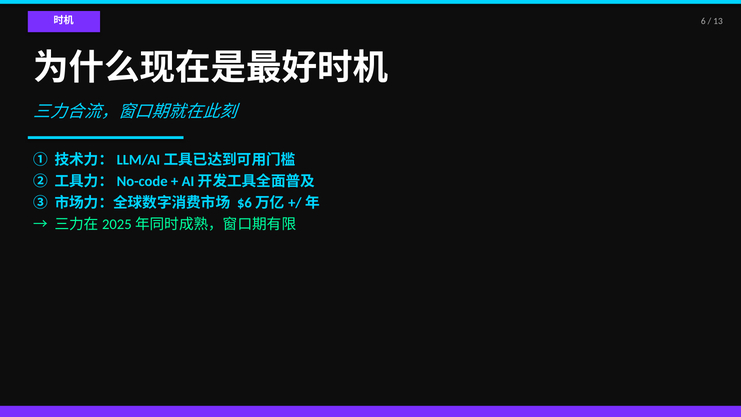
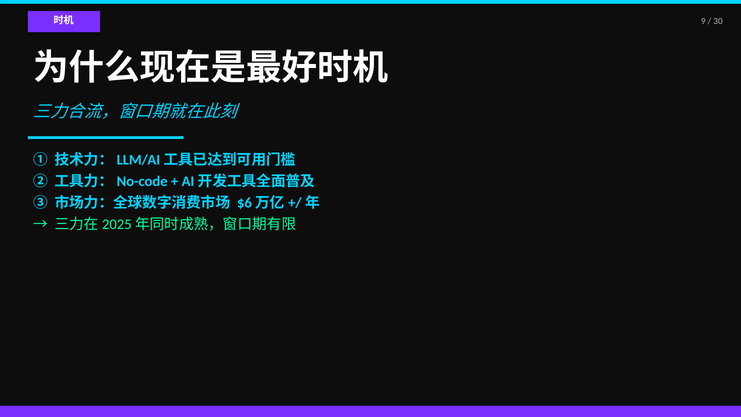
6: 6 -> 9
13: 13 -> 30
